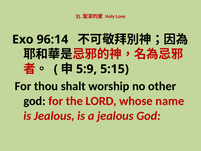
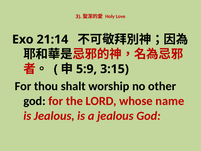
96:14: 96:14 -> 21:14
5:15: 5:15 -> 3:15
